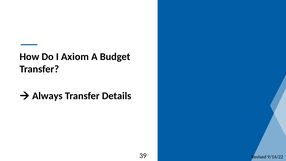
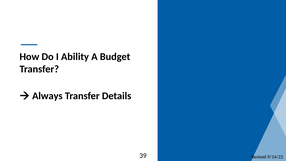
Axiom: Axiom -> Ability
